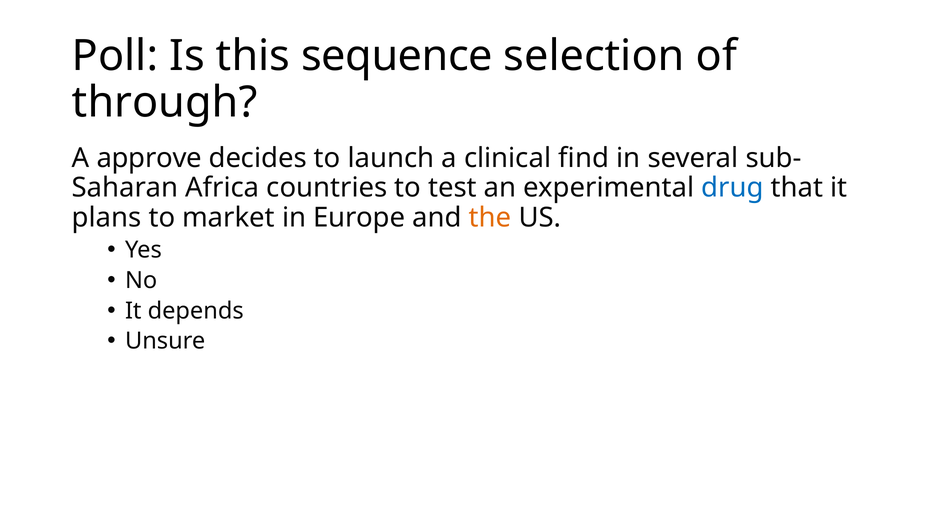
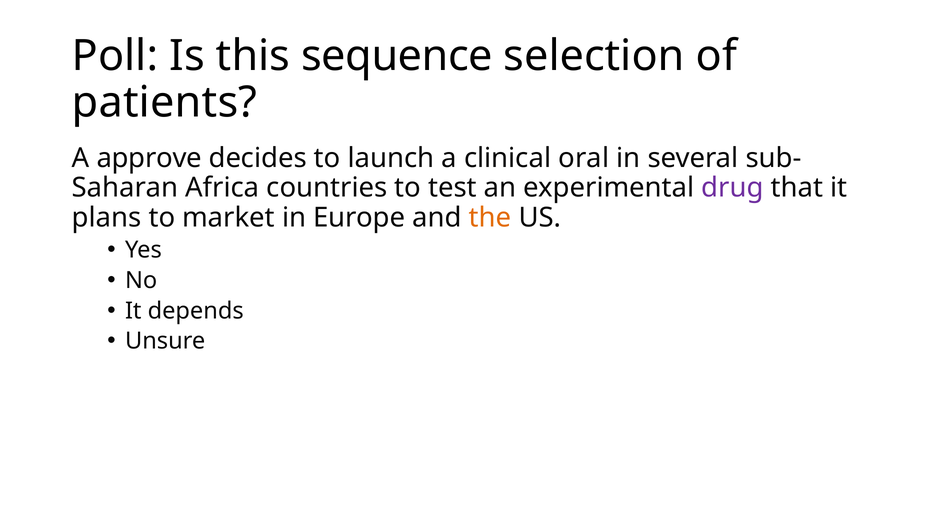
through: through -> patients
find: find -> oral
drug colour: blue -> purple
